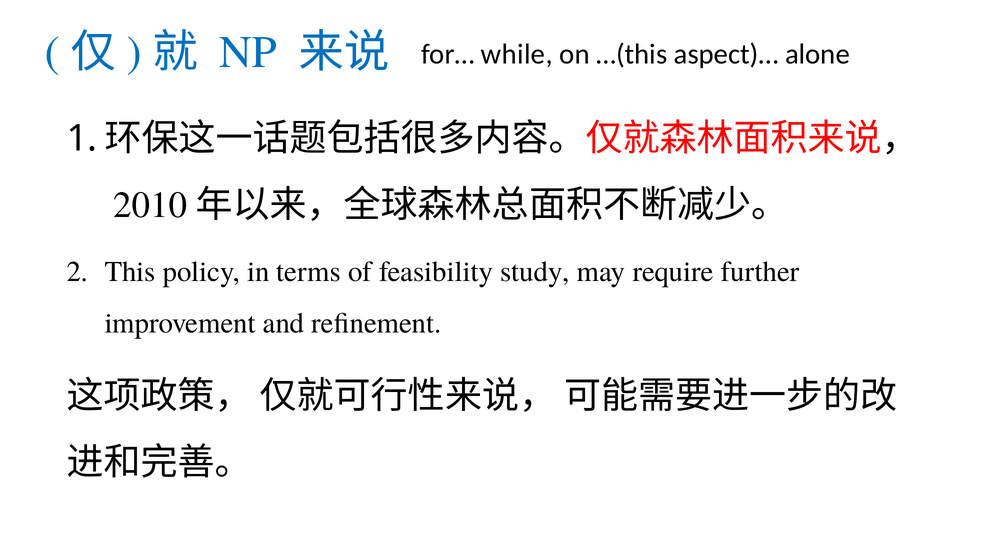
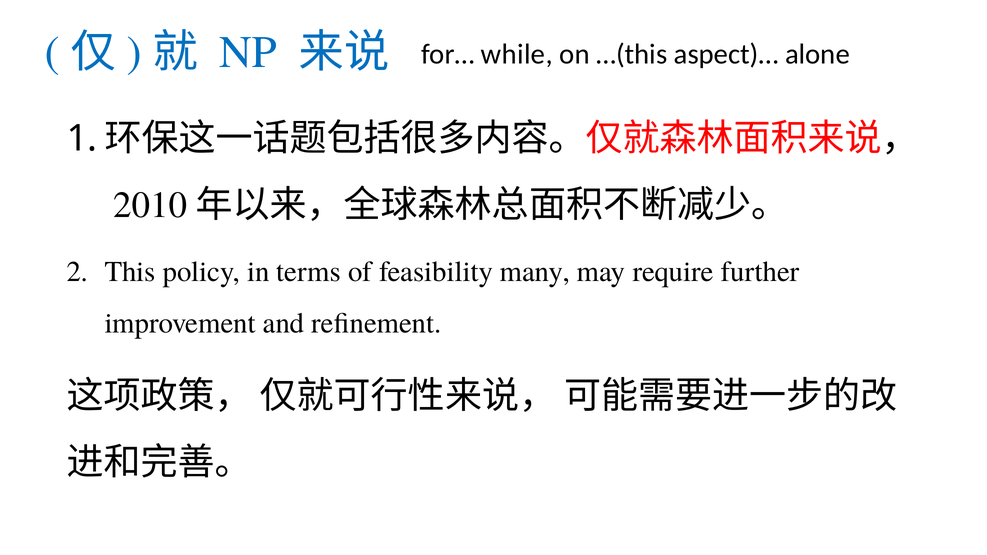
study: study -> many
